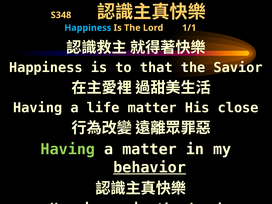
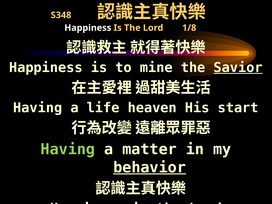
Happiness at (88, 28) colour: light blue -> white
1/1: 1/1 -> 1/8
that: that -> mine
Savior underline: none -> present
life matter: matter -> heaven
close: close -> start
